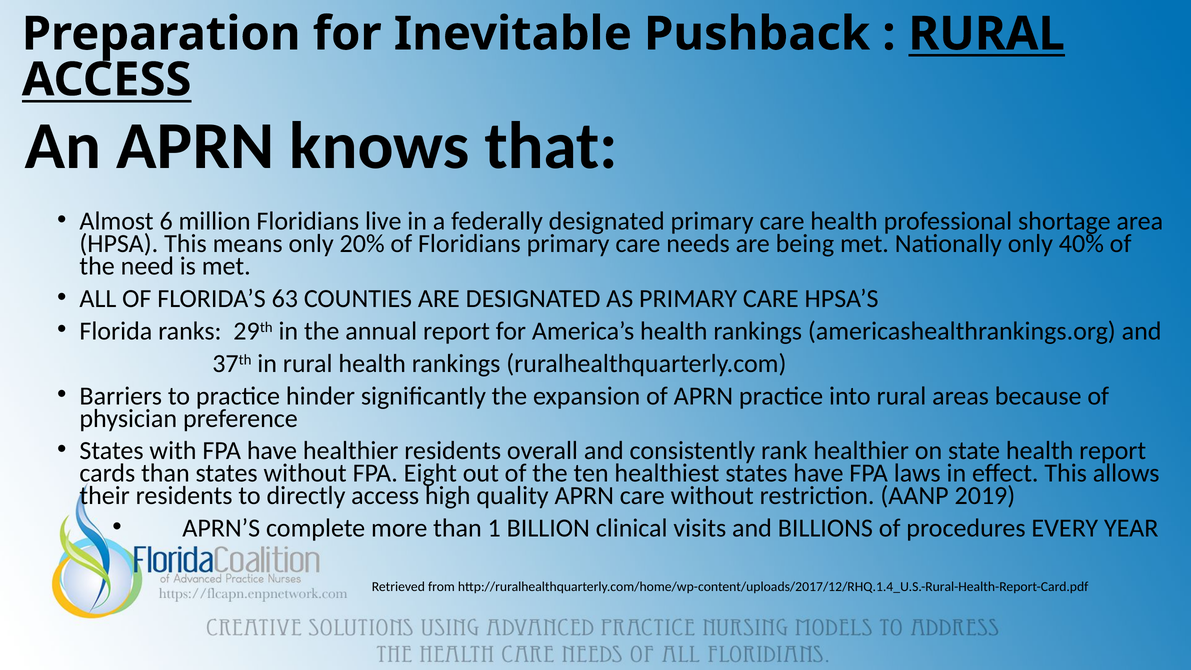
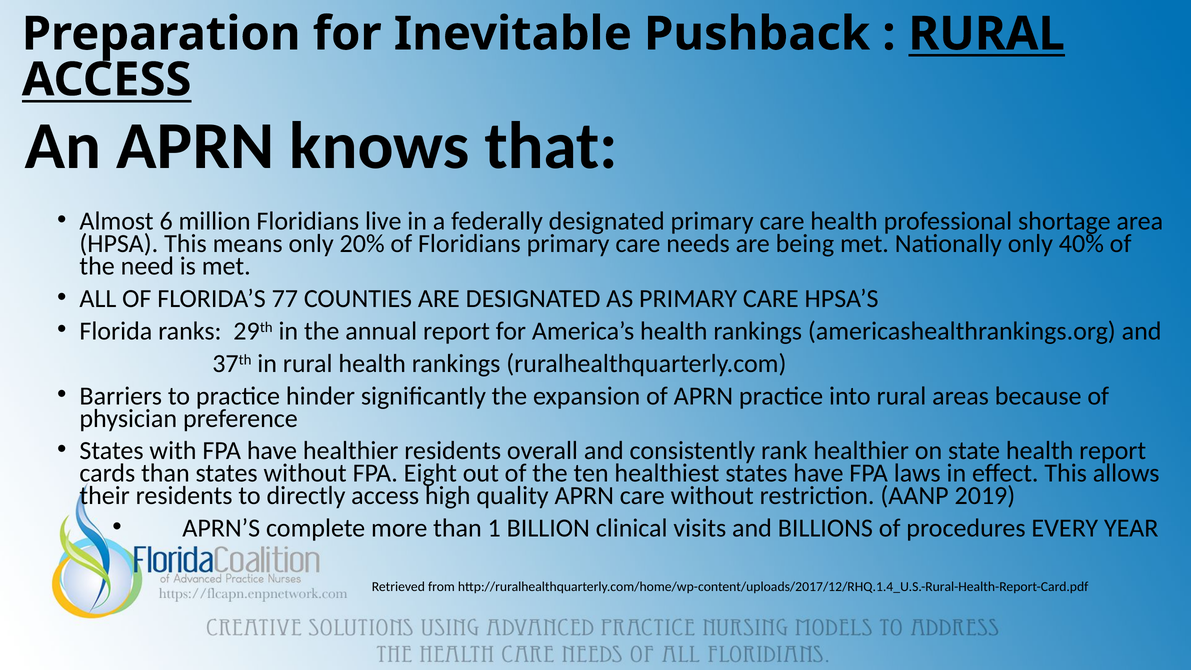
63: 63 -> 77
